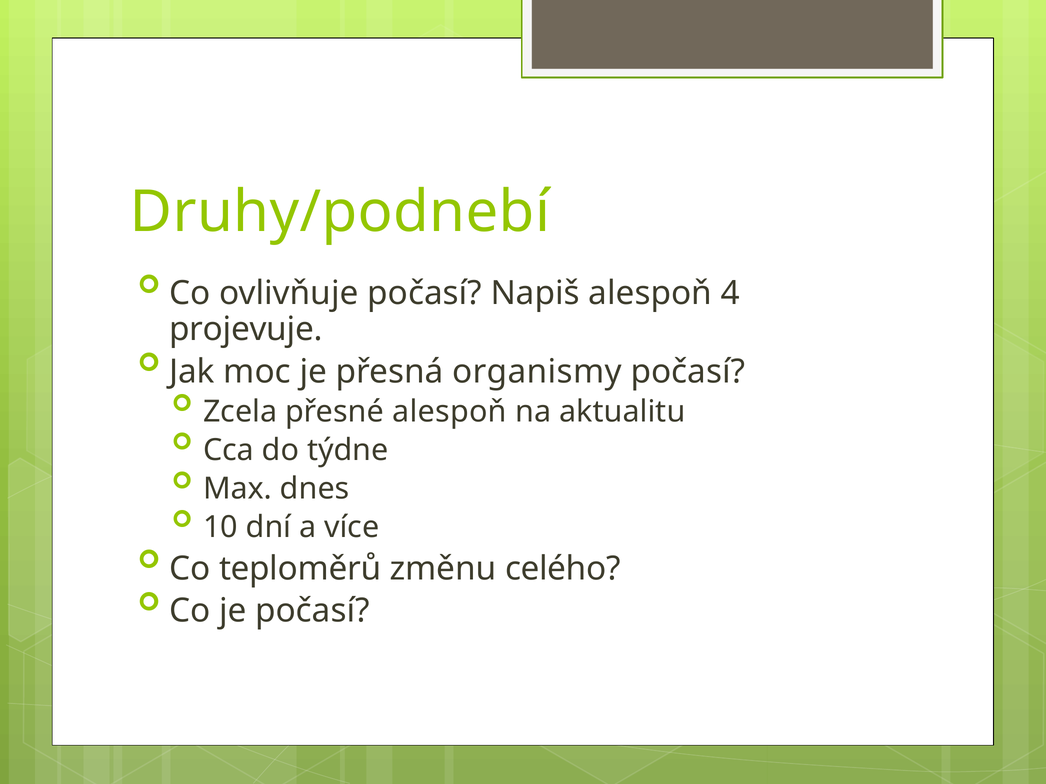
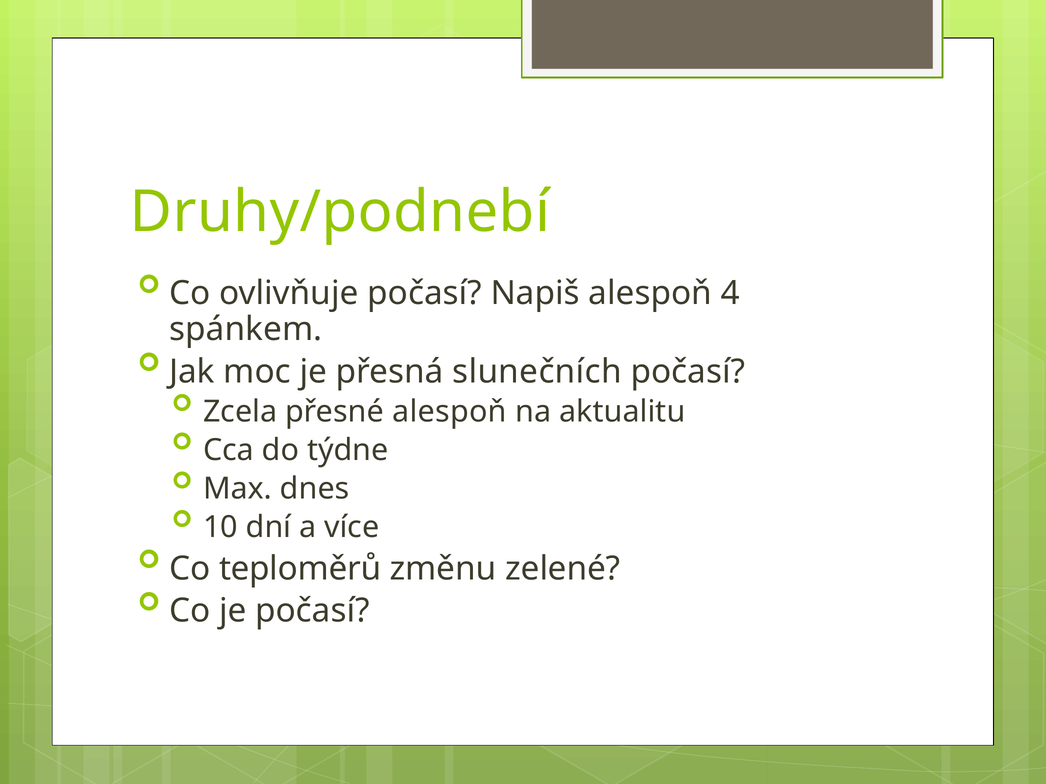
projevuje: projevuje -> spánkem
organismy: organismy -> slunečních
celého: celého -> zelené
